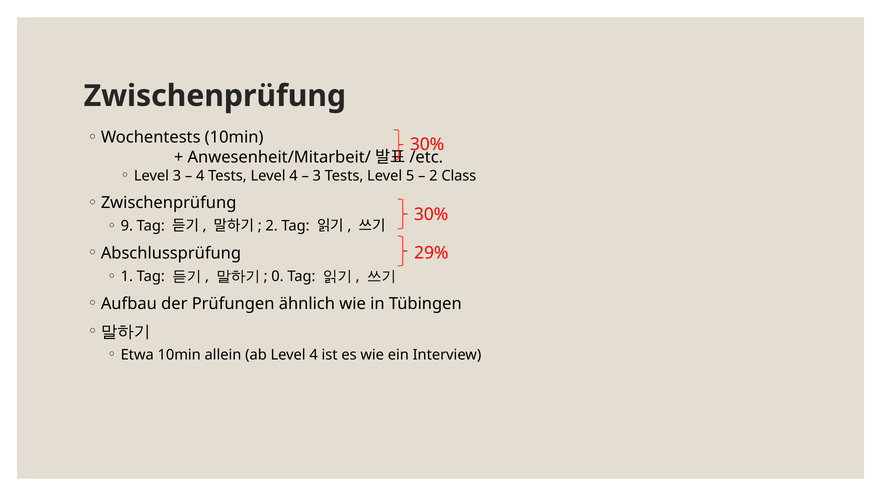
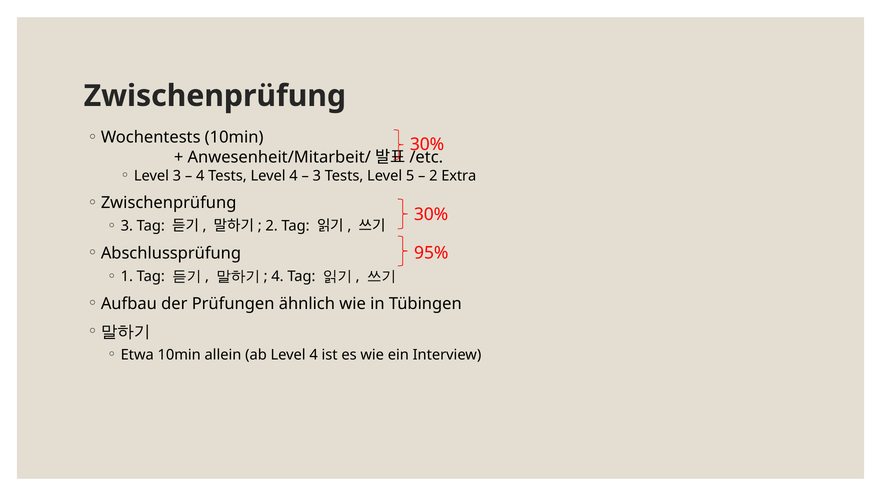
Class: Class -> Extra
9 at (127, 226): 9 -> 3
29%: 29% -> 95%
0 at (278, 276): 0 -> 4
